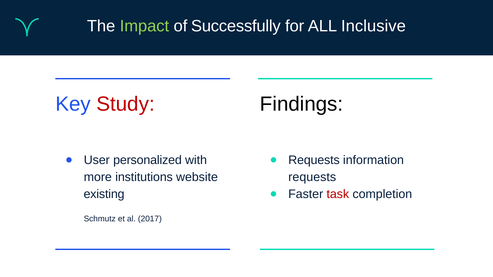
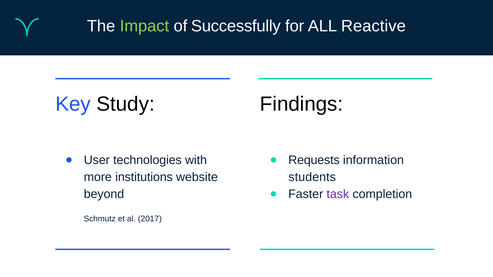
Inclusive: Inclusive -> Reactive
Study colour: red -> black
personalized: personalized -> technologies
requests at (312, 177): requests -> students
task colour: red -> purple
existing: existing -> beyond
